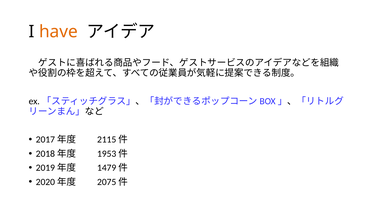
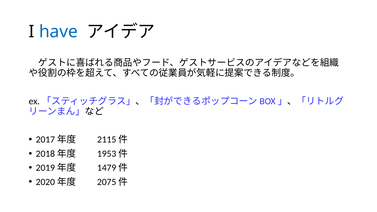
have colour: orange -> blue
